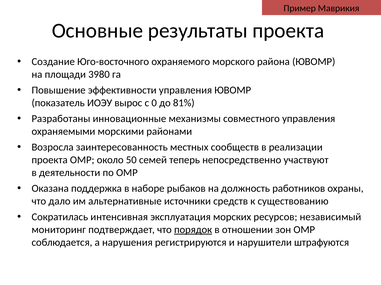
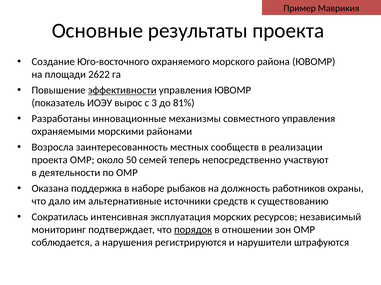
3980: 3980 -> 2622
эффективности underline: none -> present
0: 0 -> 3
